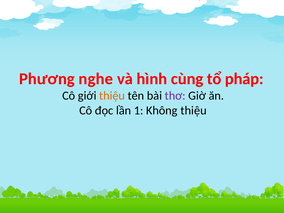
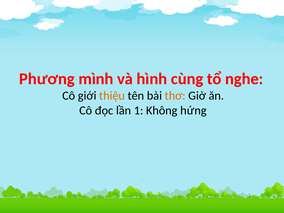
nghe: nghe -> mình
pháp: pháp -> nghe
thơ colour: purple -> orange
Không thiệu: thiệu -> hứng
